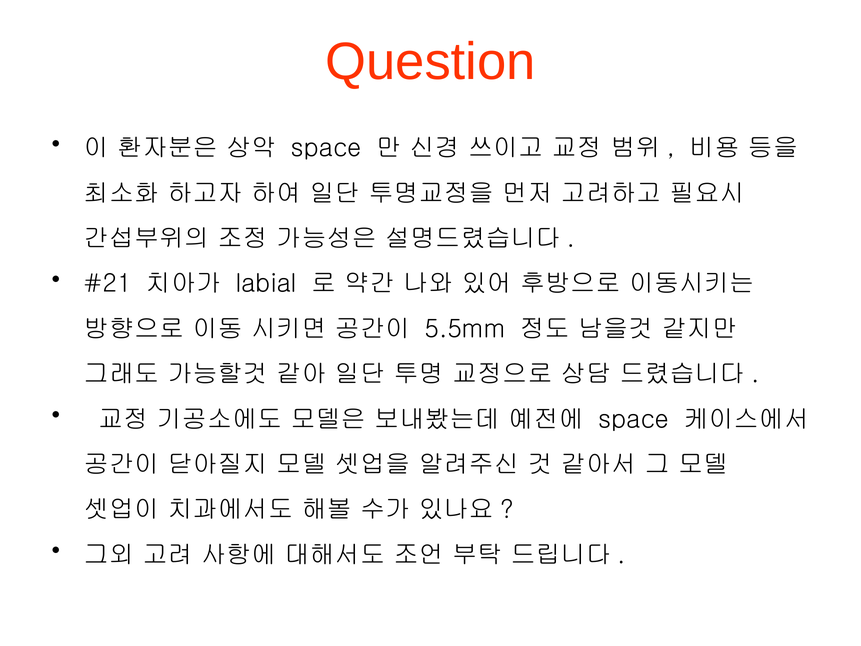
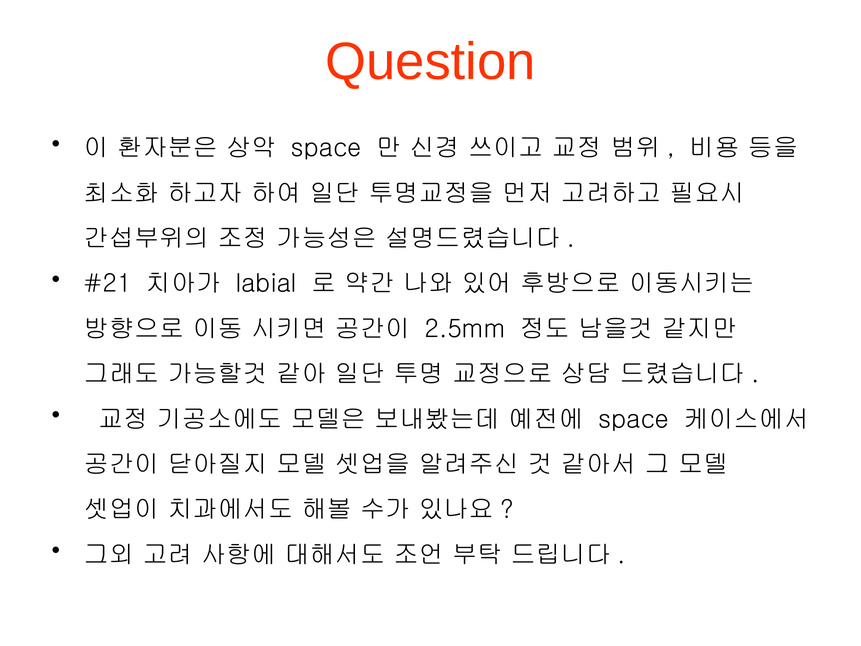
5.5mm: 5.5mm -> 2.5mm
